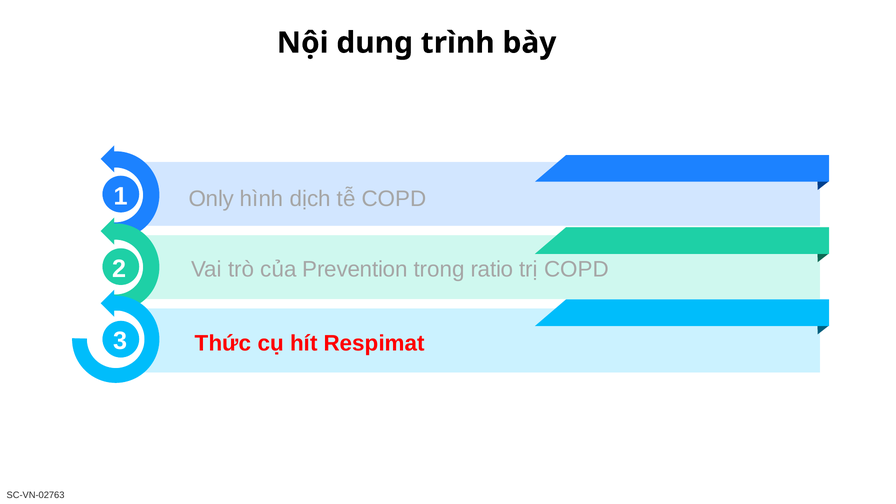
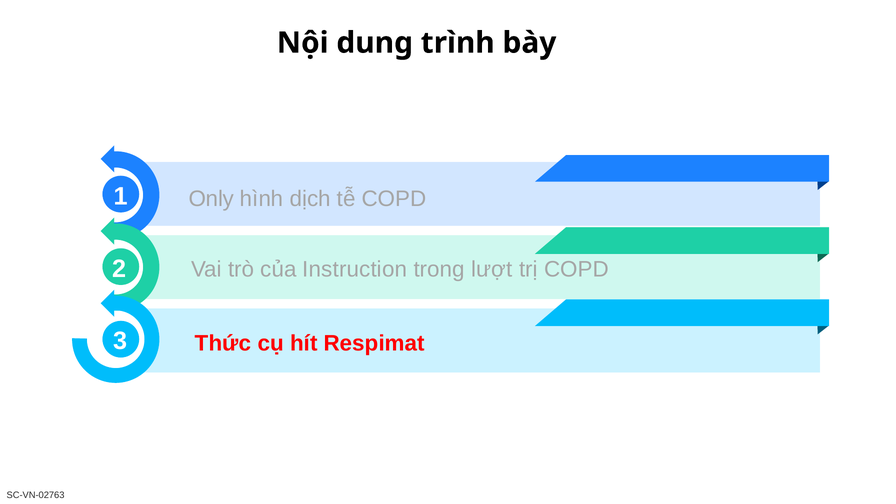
Prevention: Prevention -> Instruction
ratio: ratio -> lượt
